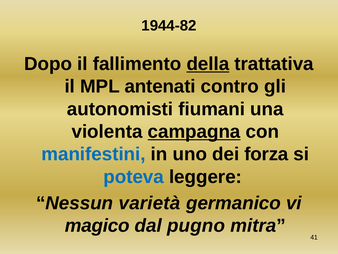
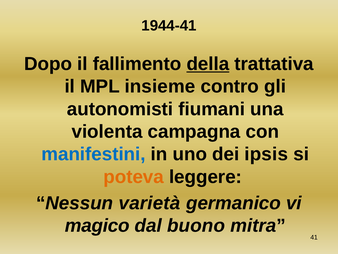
1944-82: 1944-82 -> 1944-41
antenati: antenati -> insieme
campagna underline: present -> none
forza: forza -> ipsis
poteva colour: blue -> orange
pugno: pugno -> buono
